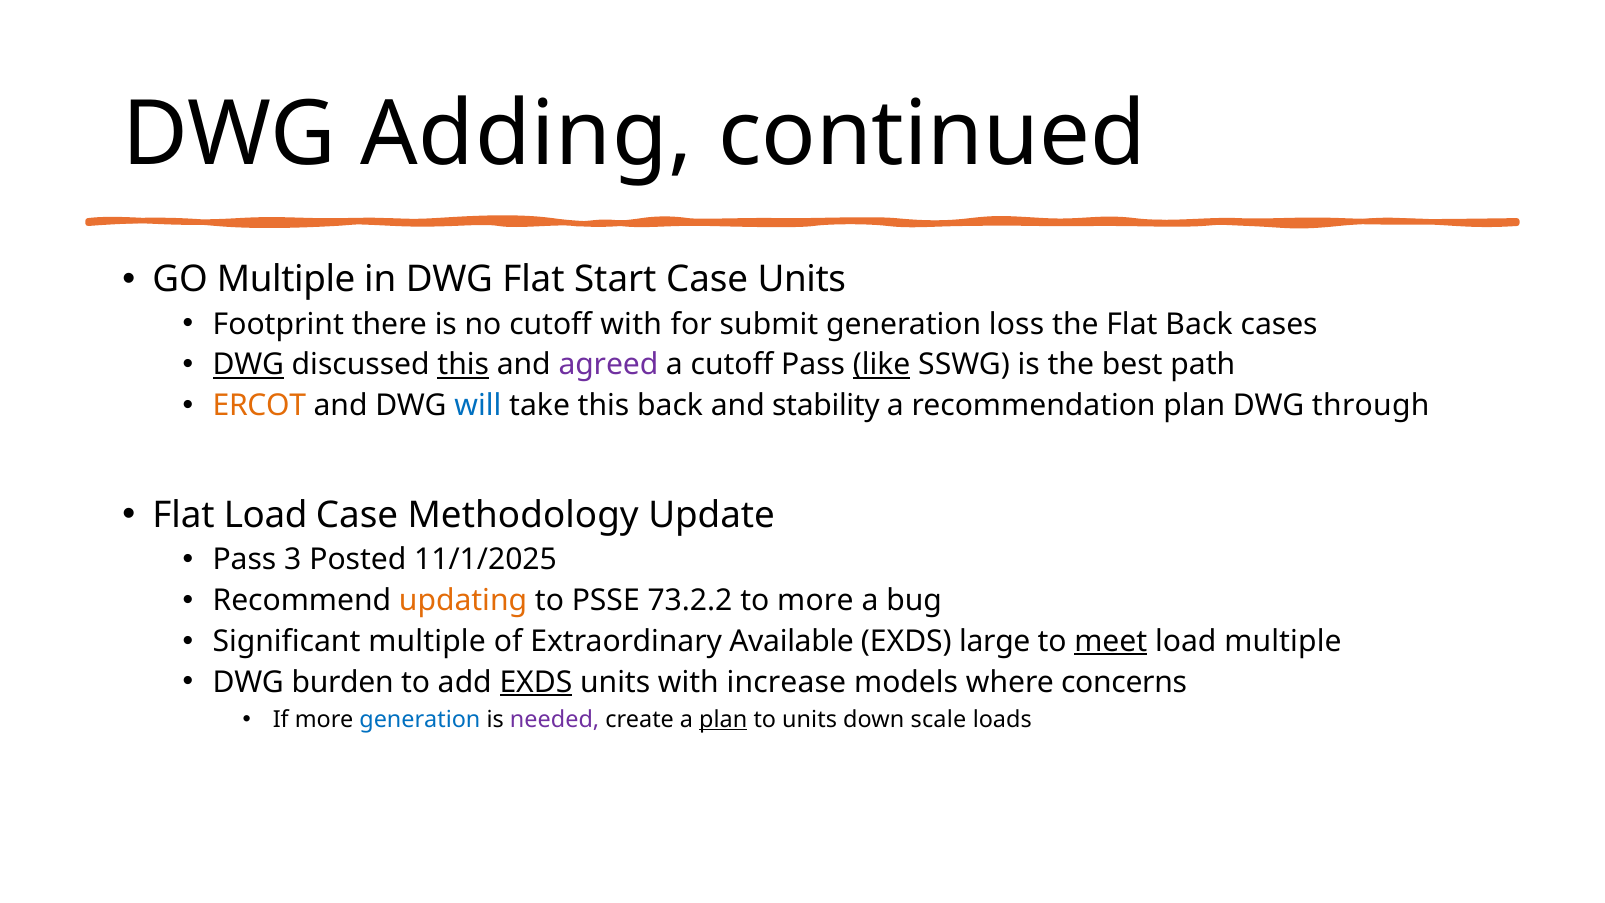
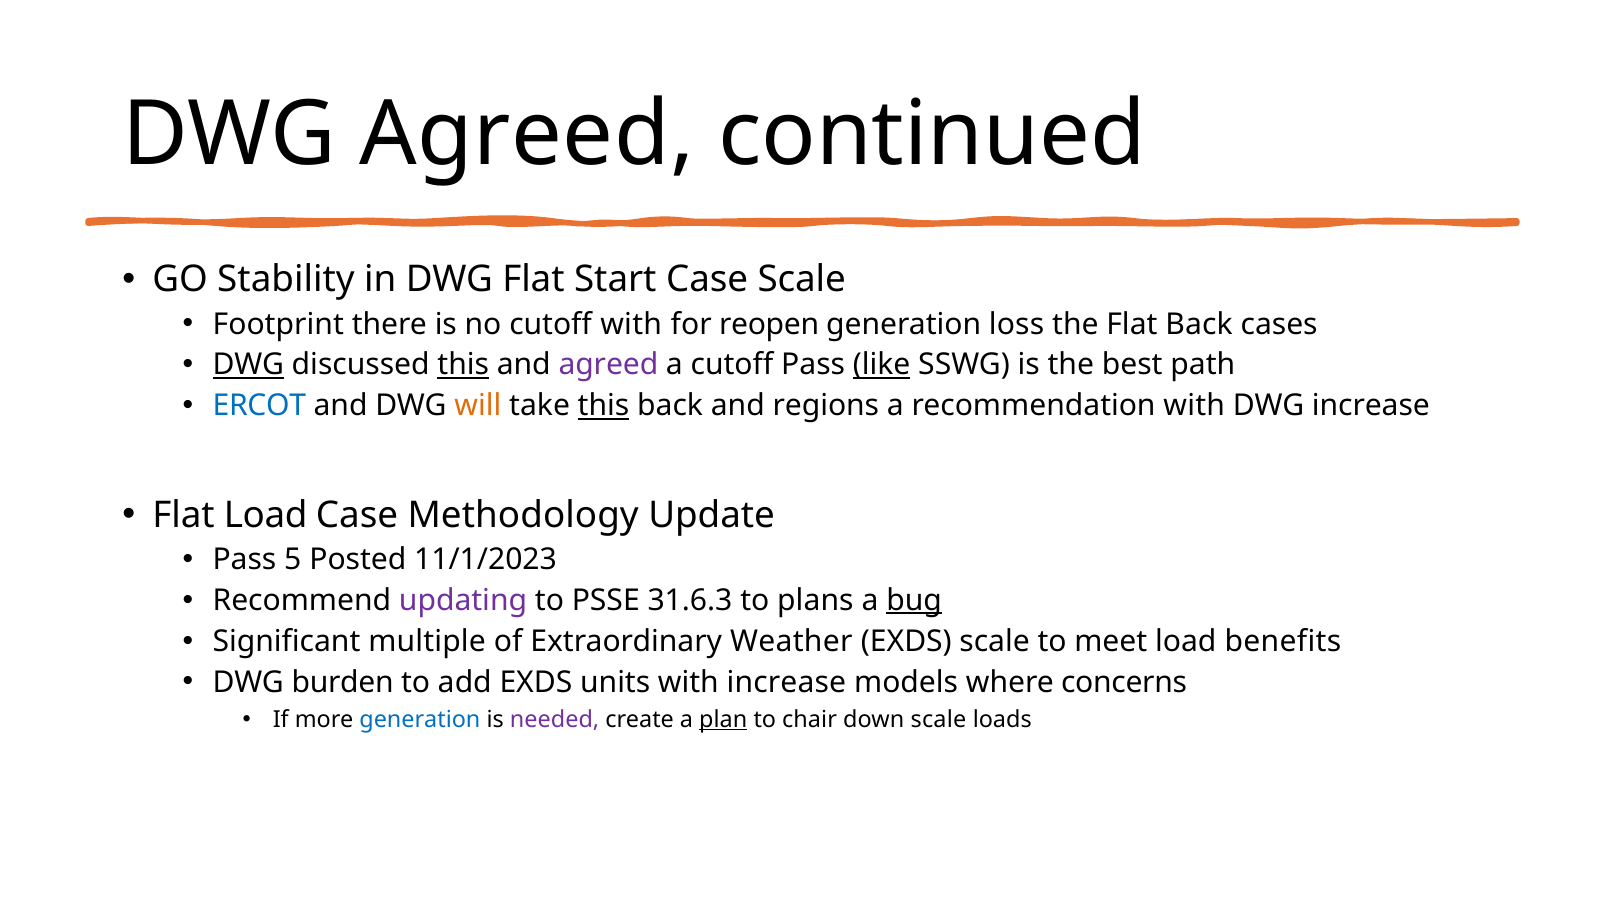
DWG Adding: Adding -> Agreed
GO Multiple: Multiple -> Stability
Case Units: Units -> Scale
submit: submit -> reopen
ERCOT colour: orange -> blue
will colour: blue -> orange
this at (604, 406) underline: none -> present
stability: stability -> regions
recommendation plan: plan -> with
DWG through: through -> increase
3: 3 -> 5
11/1/2025: 11/1/2025 -> 11/1/2023
updating colour: orange -> purple
73.2.2: 73.2.2 -> 31.6.3
to more: more -> plans
bug underline: none -> present
Available: Available -> Weather
EXDS large: large -> scale
meet underline: present -> none
load multiple: multiple -> benefits
EXDS at (536, 682) underline: present -> none
to units: units -> chair
